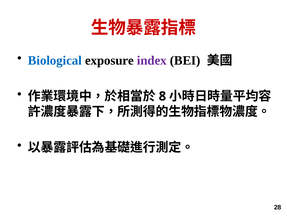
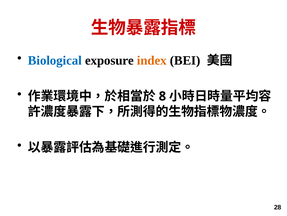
index colour: purple -> orange
